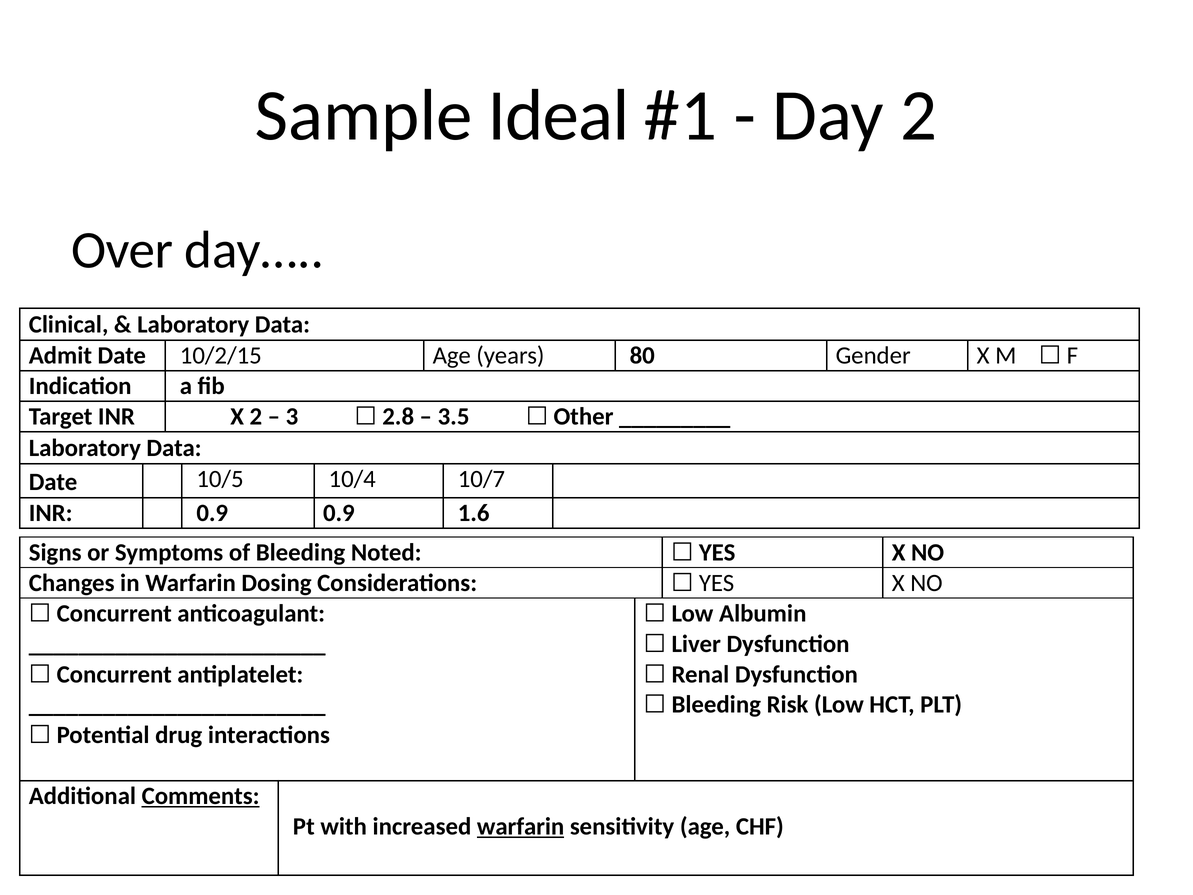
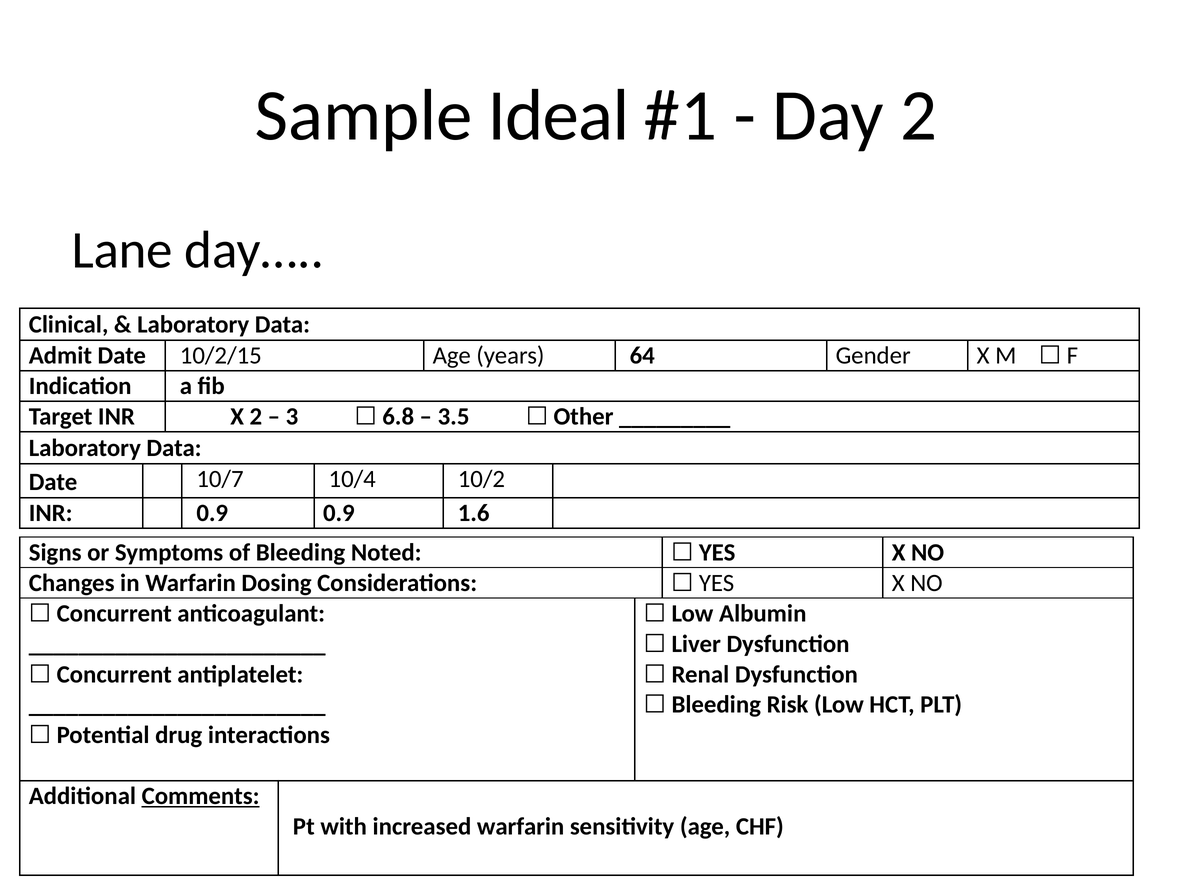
Over: Over -> Lane
80: 80 -> 64
2.8: 2.8 -> 6.8
10/5: 10/5 -> 10/7
10/7: 10/7 -> 10/2
warfarin at (521, 826) underline: present -> none
